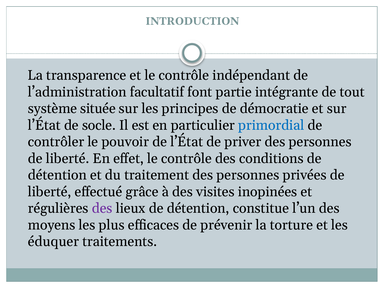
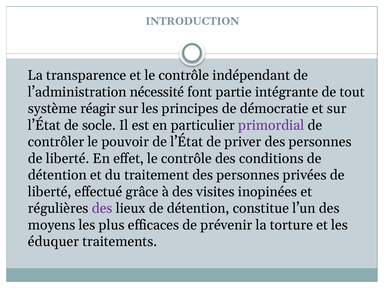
facultatif: facultatif -> nécessité
située: située -> réagir
primordial colour: blue -> purple
